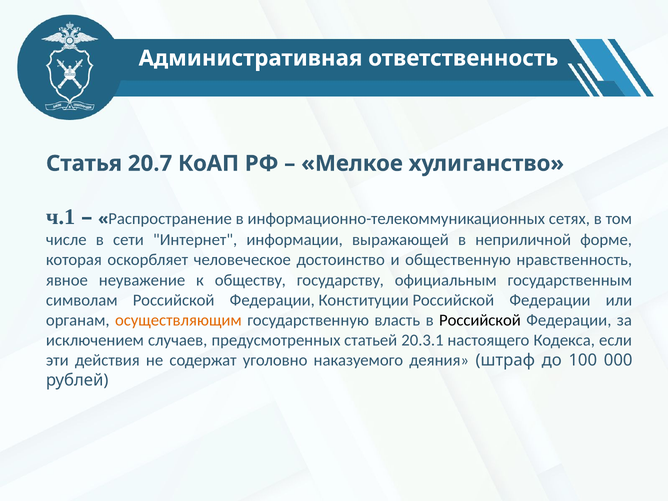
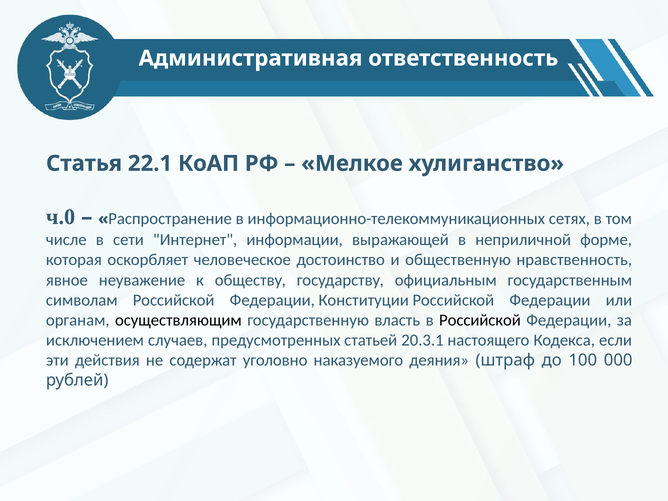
20.7: 20.7 -> 22.1
ч.1: ч.1 -> ч.0
осуществляющим colour: orange -> black
